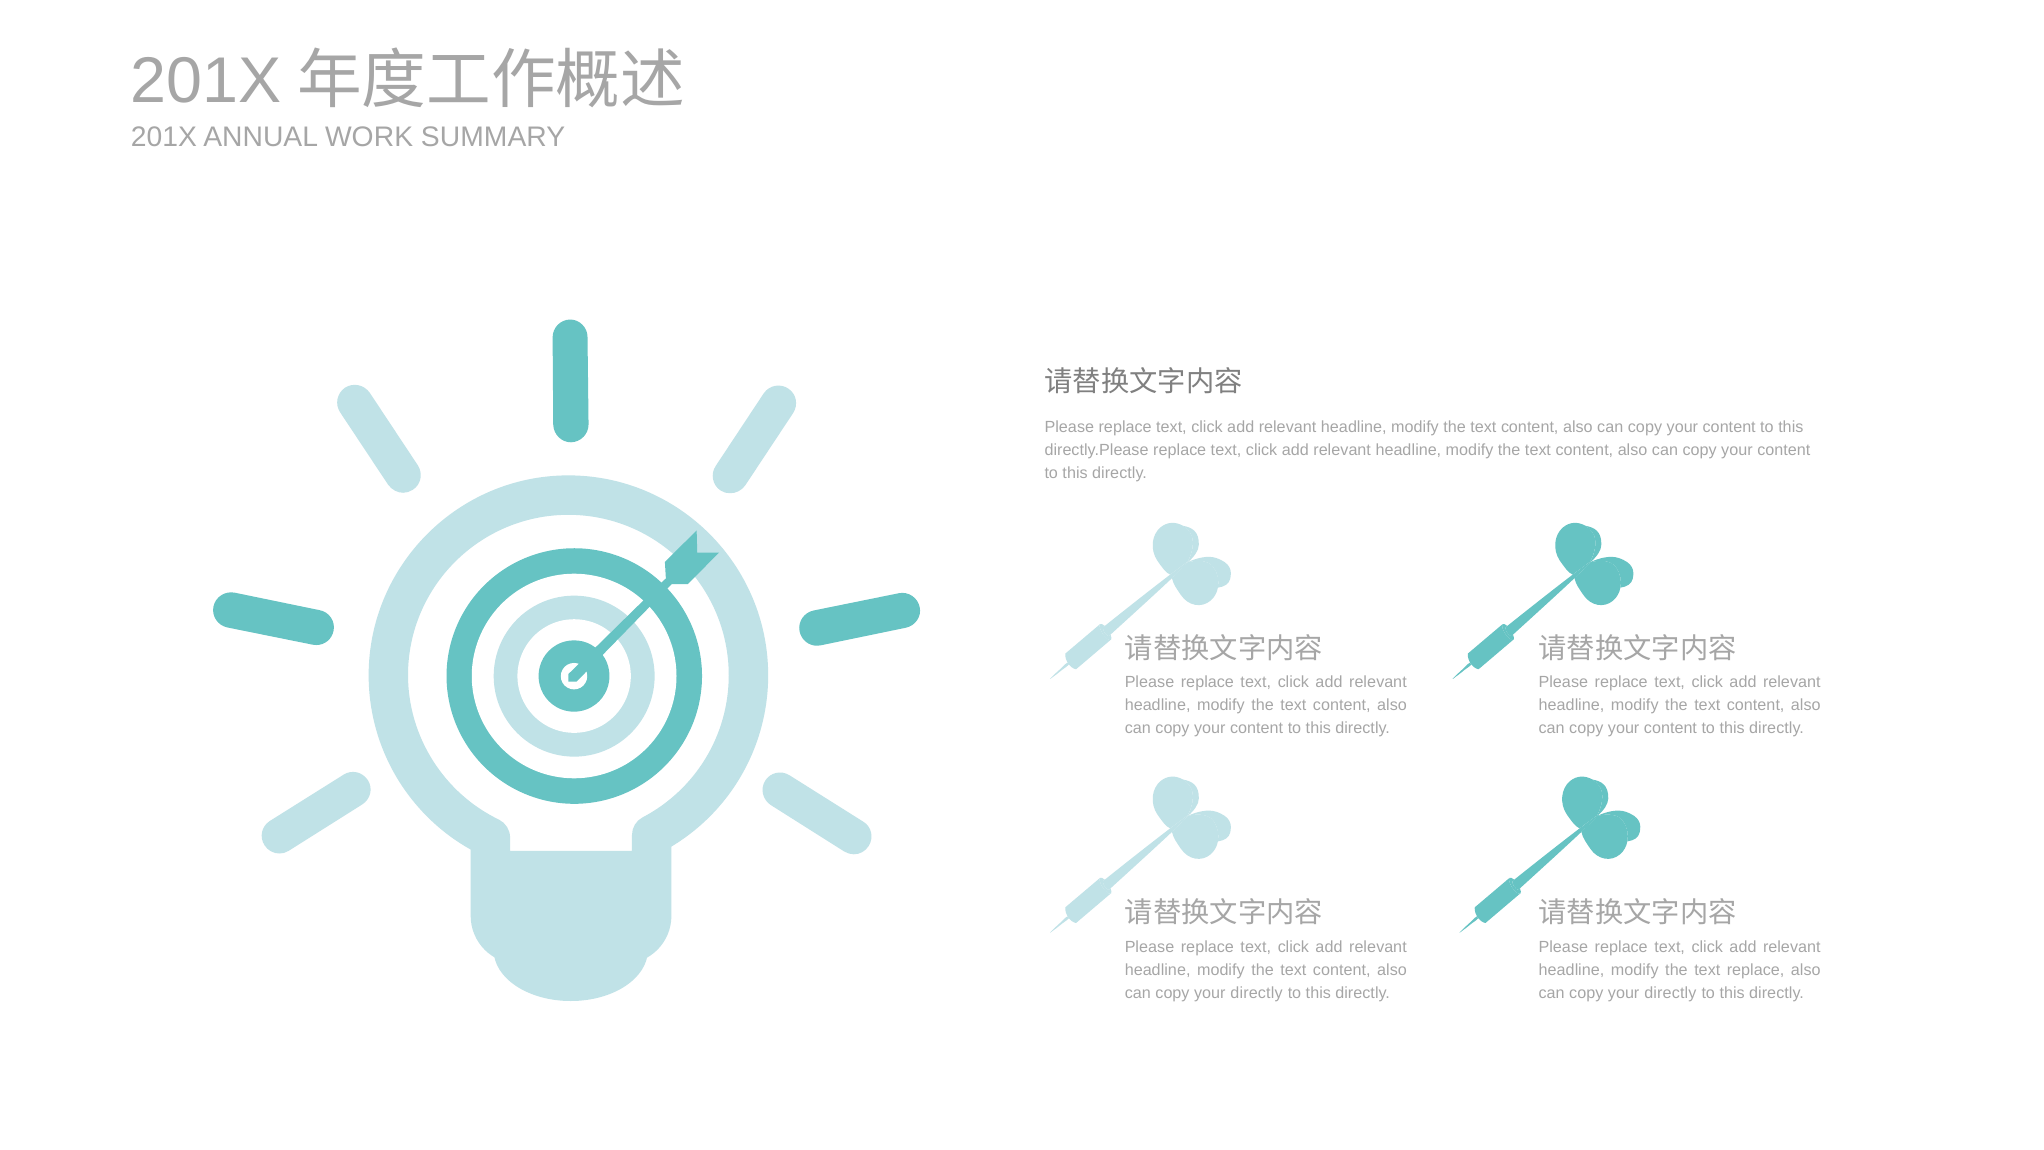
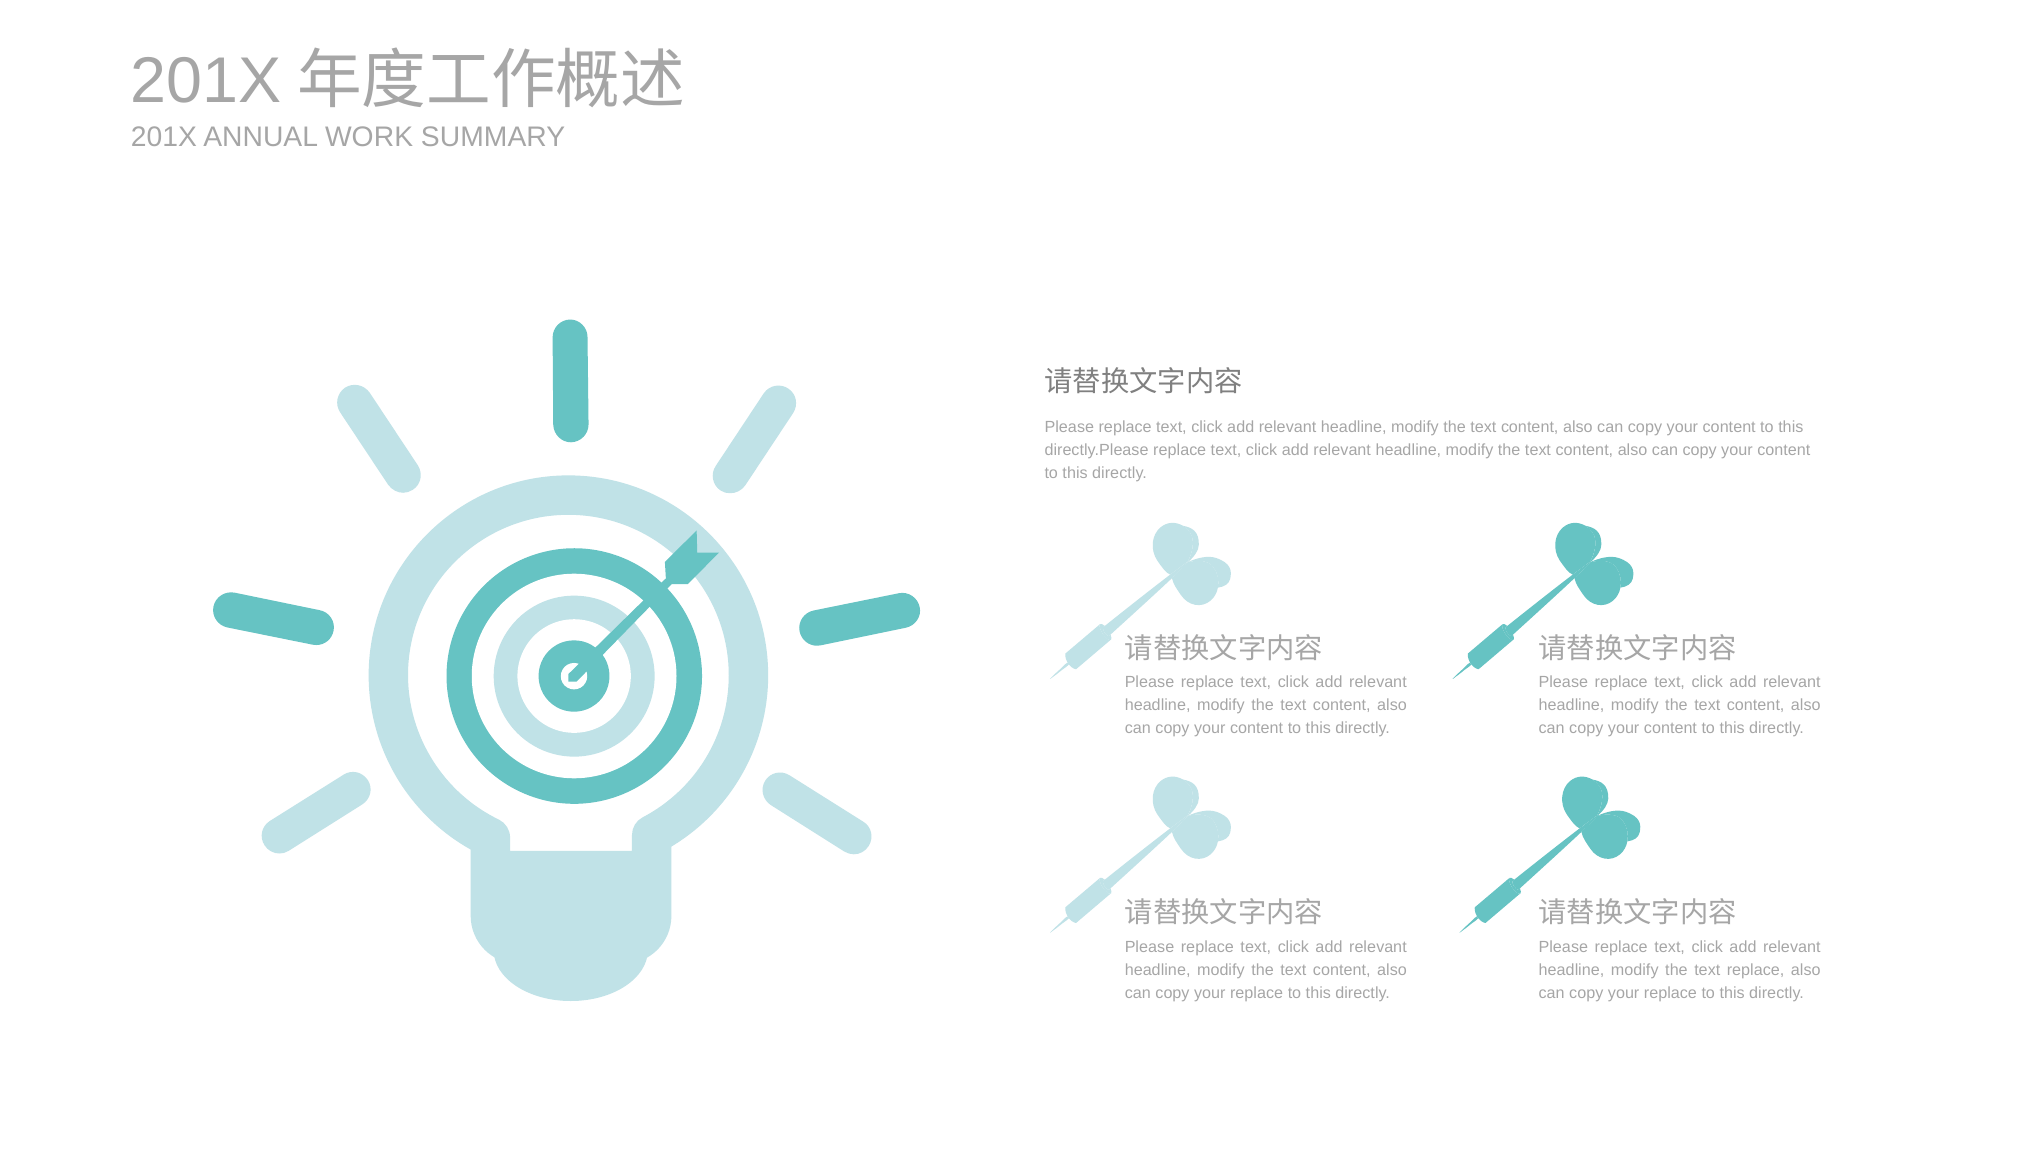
directly at (1257, 993): directly -> replace
directly at (1670, 993): directly -> replace
